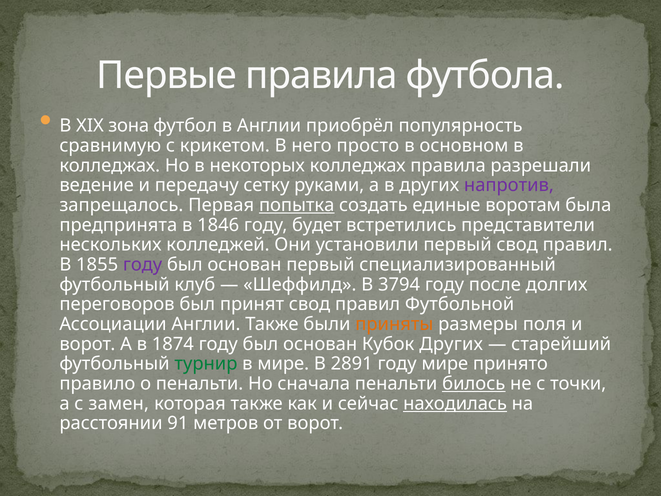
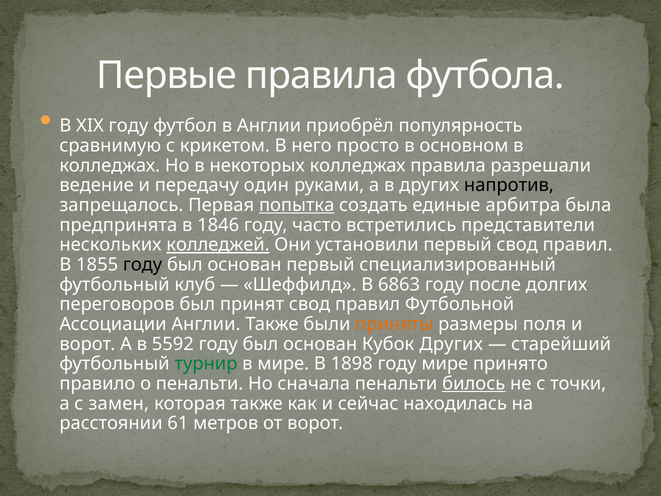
ХIX зона: зона -> году
сетку: сетку -> один
напротив colour: purple -> black
воротам: воротам -> арбитра
будет: будет -> часто
колледжей underline: none -> present
году at (143, 265) colour: purple -> black
3794: 3794 -> 6863
1874: 1874 -> 5592
2891: 2891 -> 1898
находилась underline: present -> none
91: 91 -> 61
